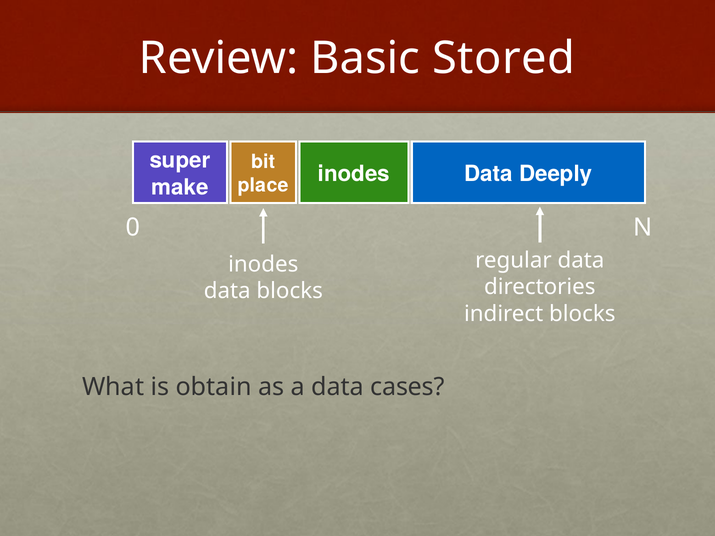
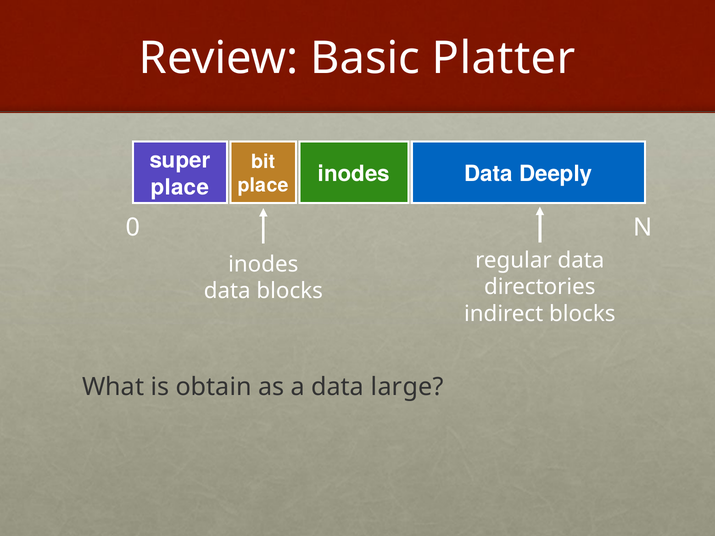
Stored: Stored -> Platter
make at (180, 187): make -> place
cases: cases -> large
